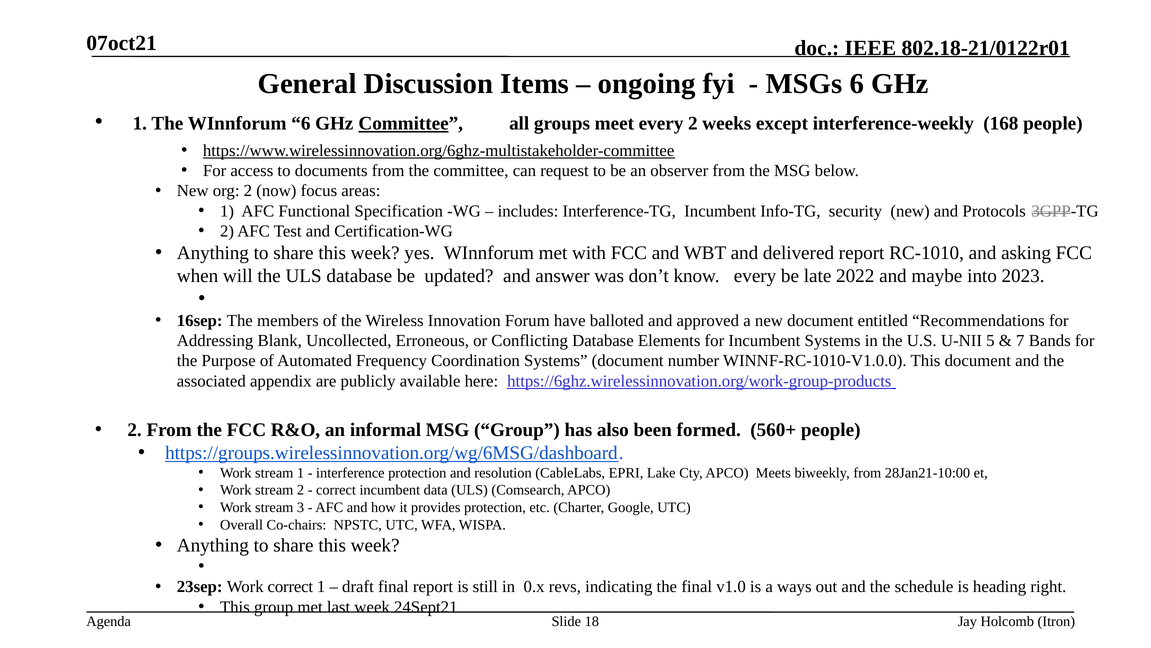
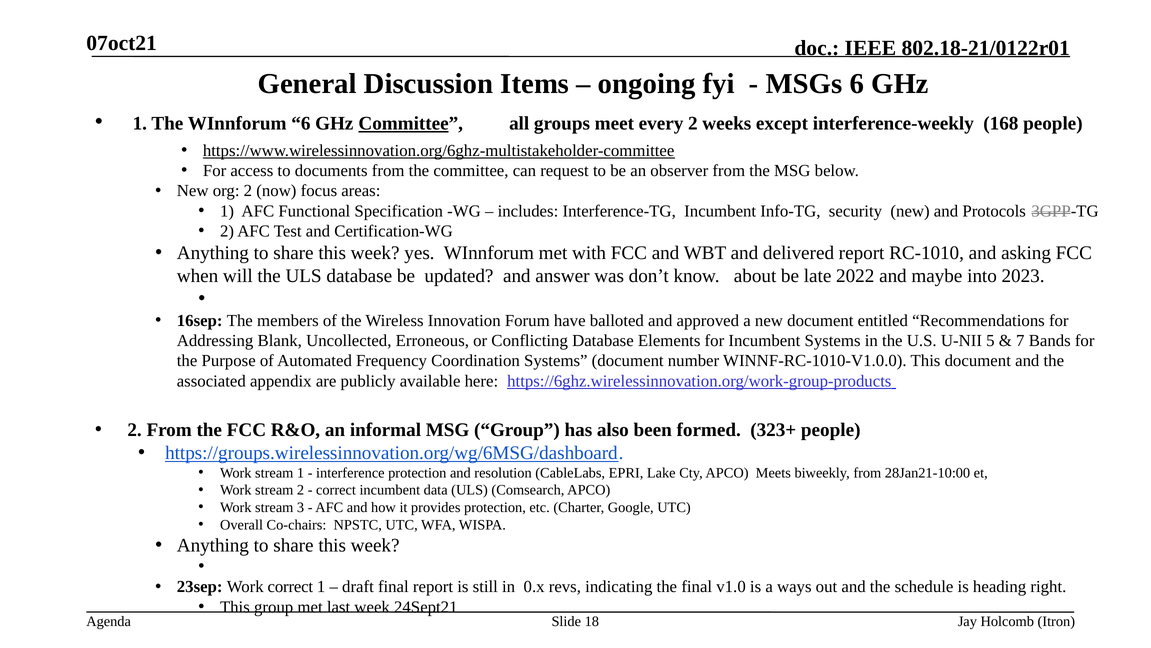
know every: every -> about
560+: 560+ -> 323+
